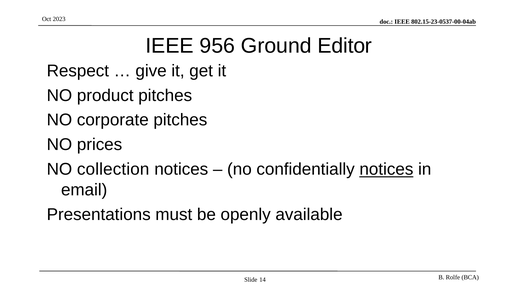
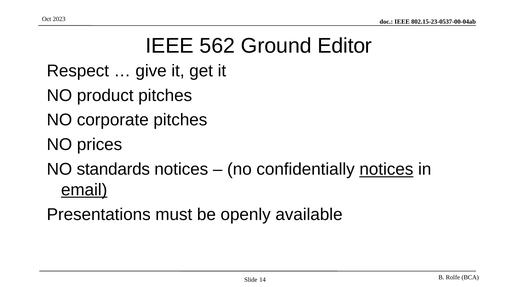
956: 956 -> 562
collection: collection -> standards
email underline: none -> present
